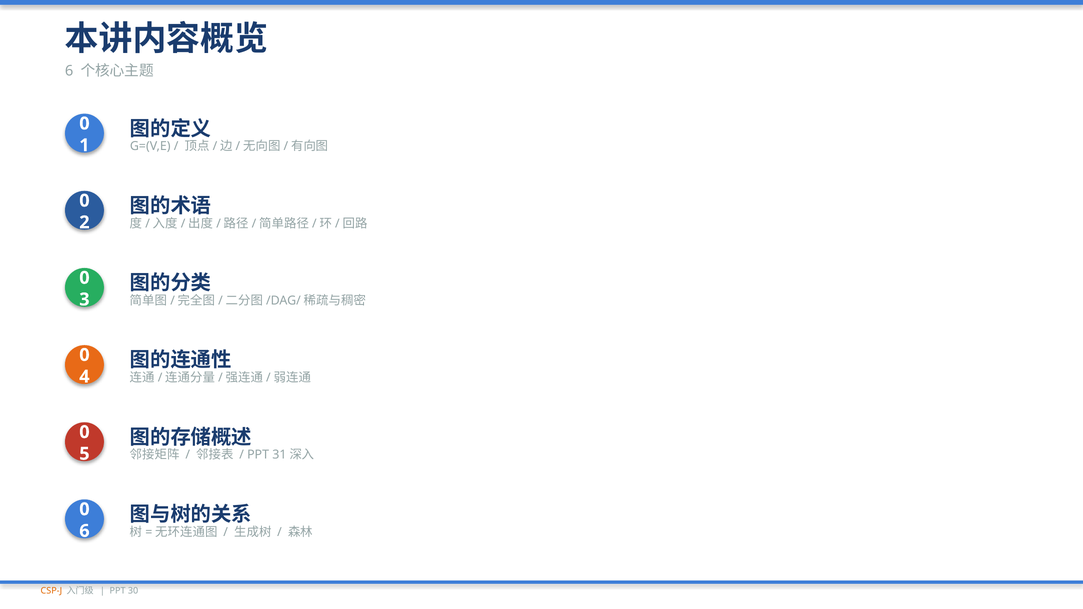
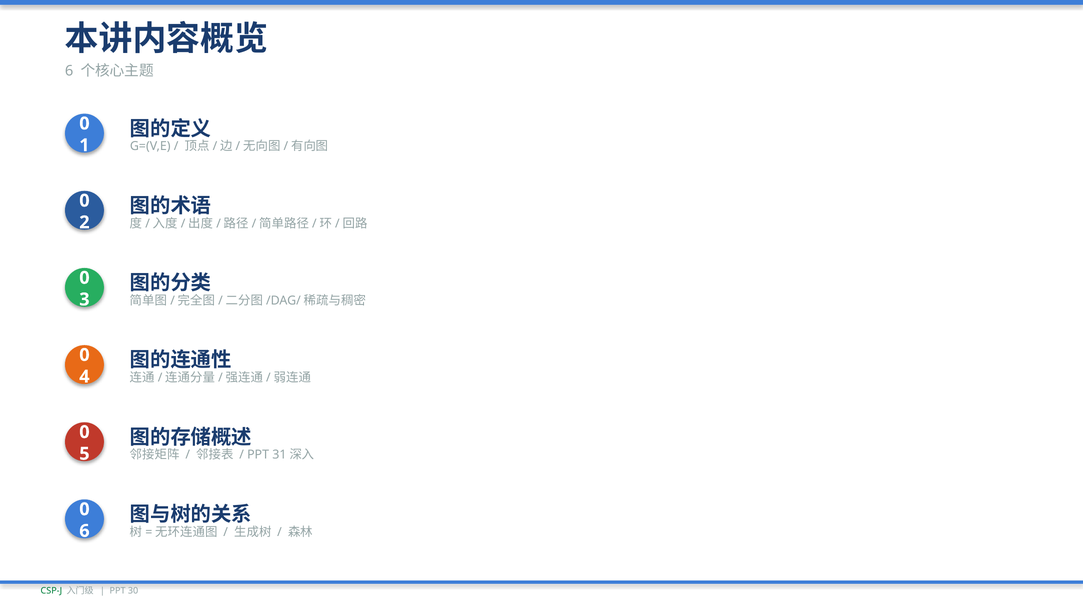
CSP-J colour: orange -> green
